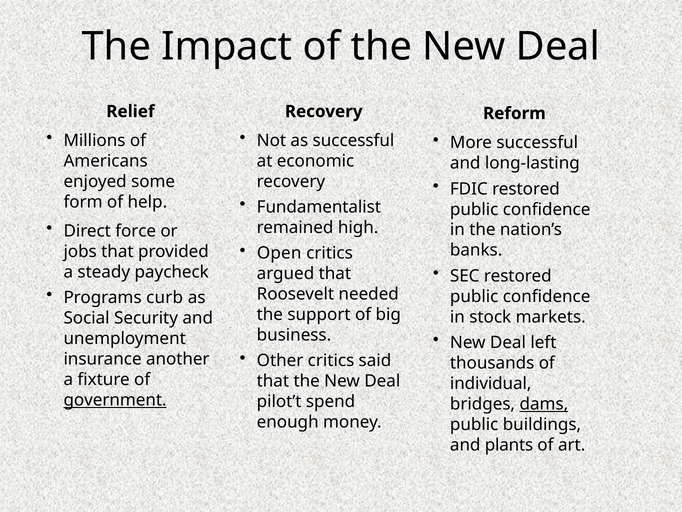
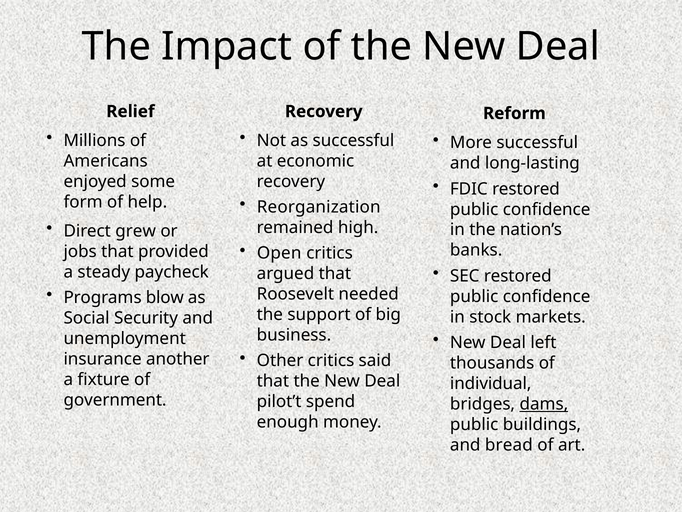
Fundamentalist: Fundamentalist -> Reorganization
force: force -> grew
curb: curb -> blow
government underline: present -> none
plants: plants -> bread
